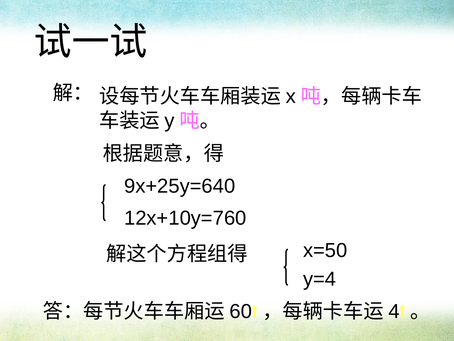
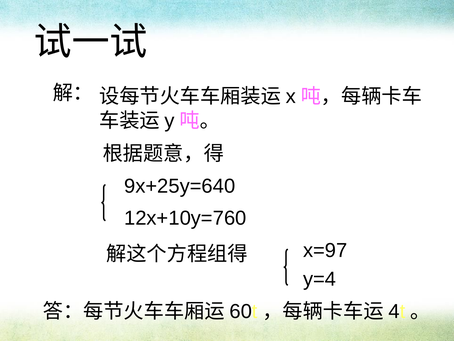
x=50: x=50 -> x=97
